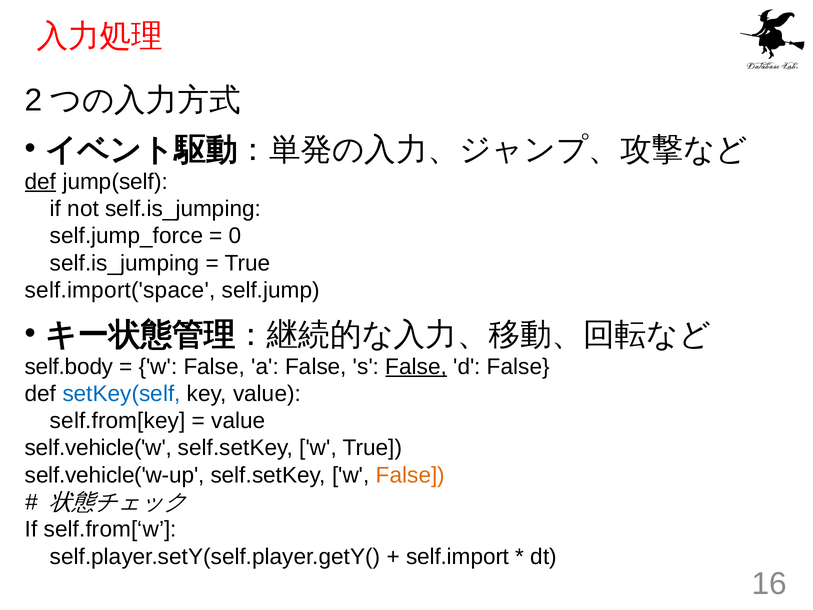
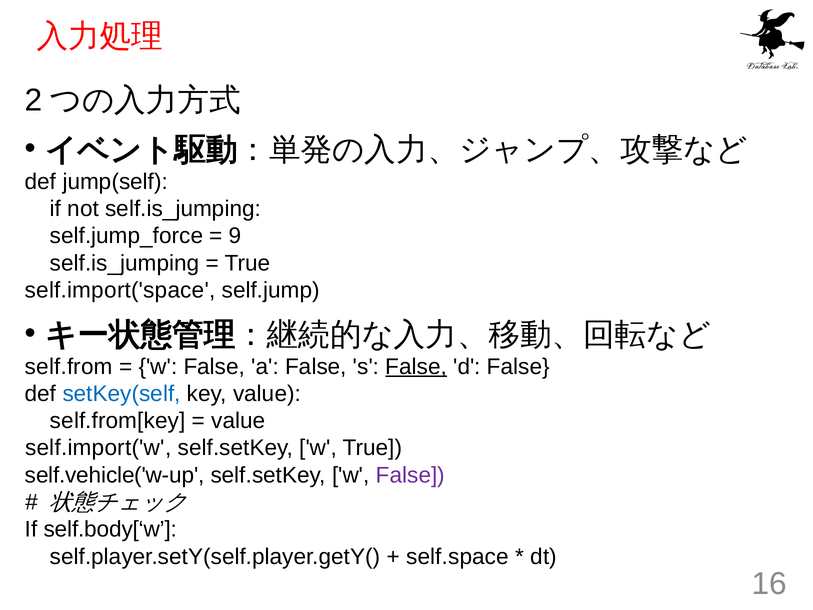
def at (41, 182) underline: present -> none
0: 0 -> 9
self.body: self.body -> self.from
self.vehicle('w: self.vehicle('w -> self.import('w
False at (410, 475) colour: orange -> purple
self.from[‘w: self.from[‘w -> self.body[‘w
self.import: self.import -> self.space
